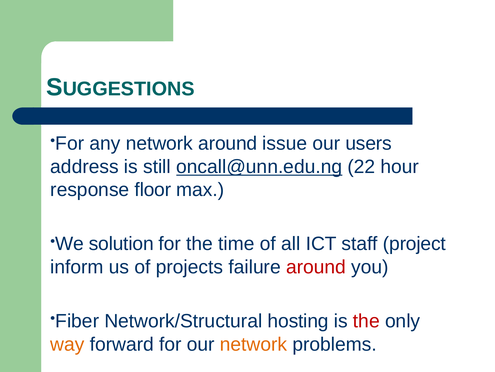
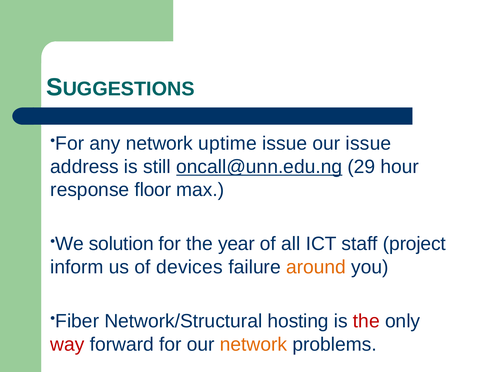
network around: around -> uptime
our users: users -> issue
22: 22 -> 29
time: time -> year
projects: projects -> devices
around at (316, 267) colour: red -> orange
way colour: orange -> red
